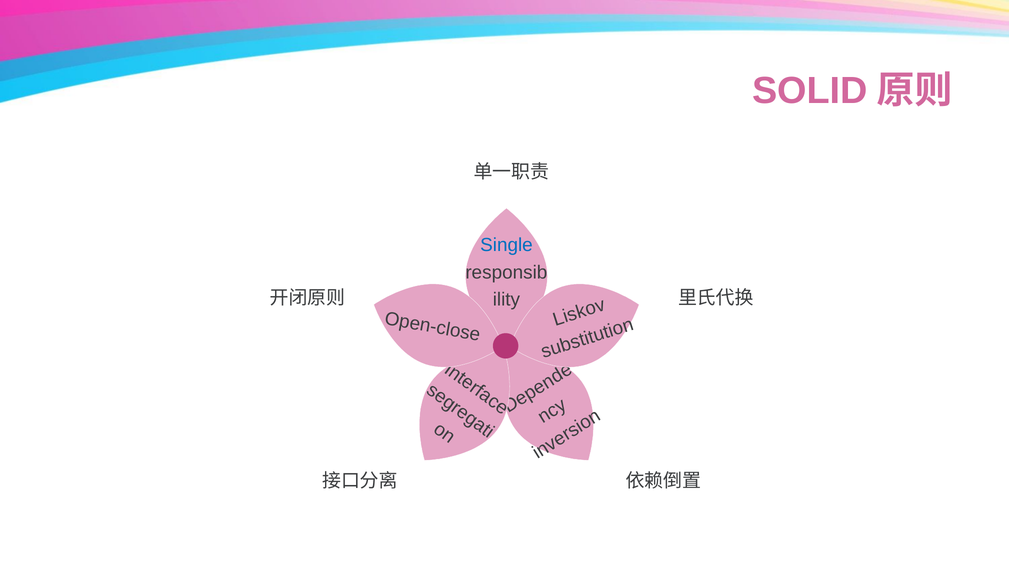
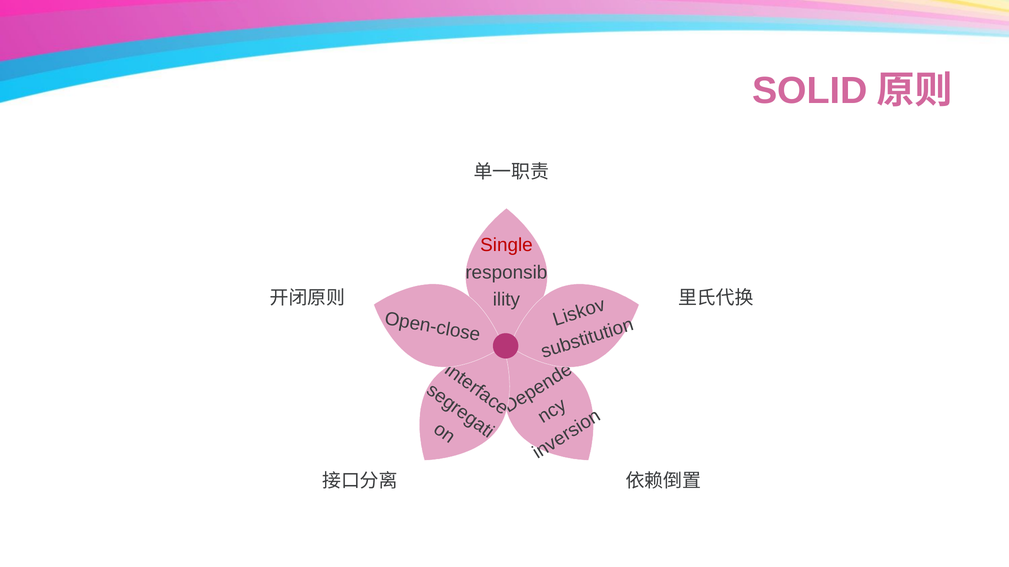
Single colour: blue -> red
